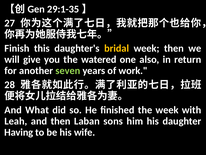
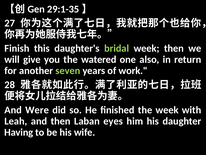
bridal colour: yellow -> light green
What: What -> Were
sons: sons -> eyes
